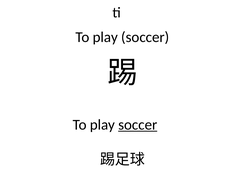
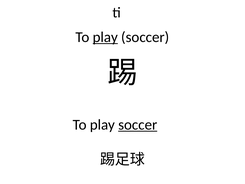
play at (105, 37) underline: none -> present
